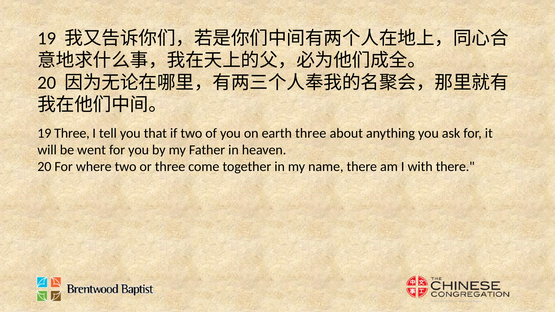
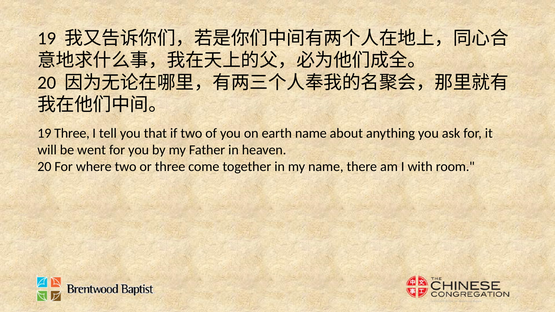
earth three: three -> name
with there: there -> room
